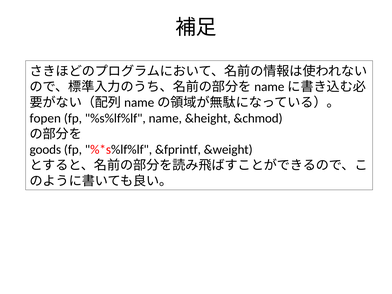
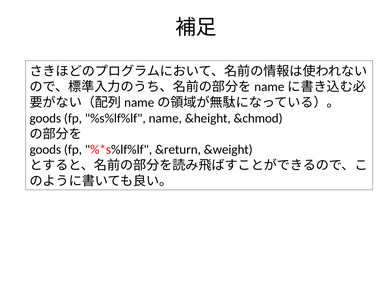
fopen at (45, 118): fopen -> goods
&fprintf: &fprintf -> &return
